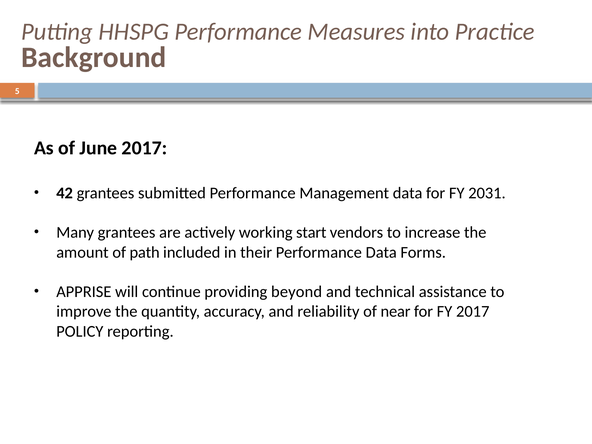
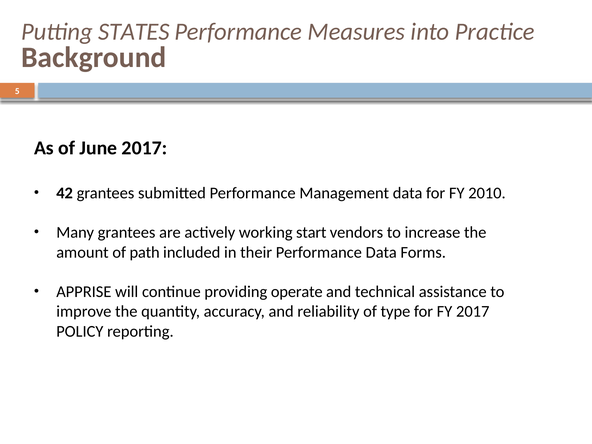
HHSPG: HHSPG -> STATES
2031: 2031 -> 2010
beyond: beyond -> operate
near: near -> type
